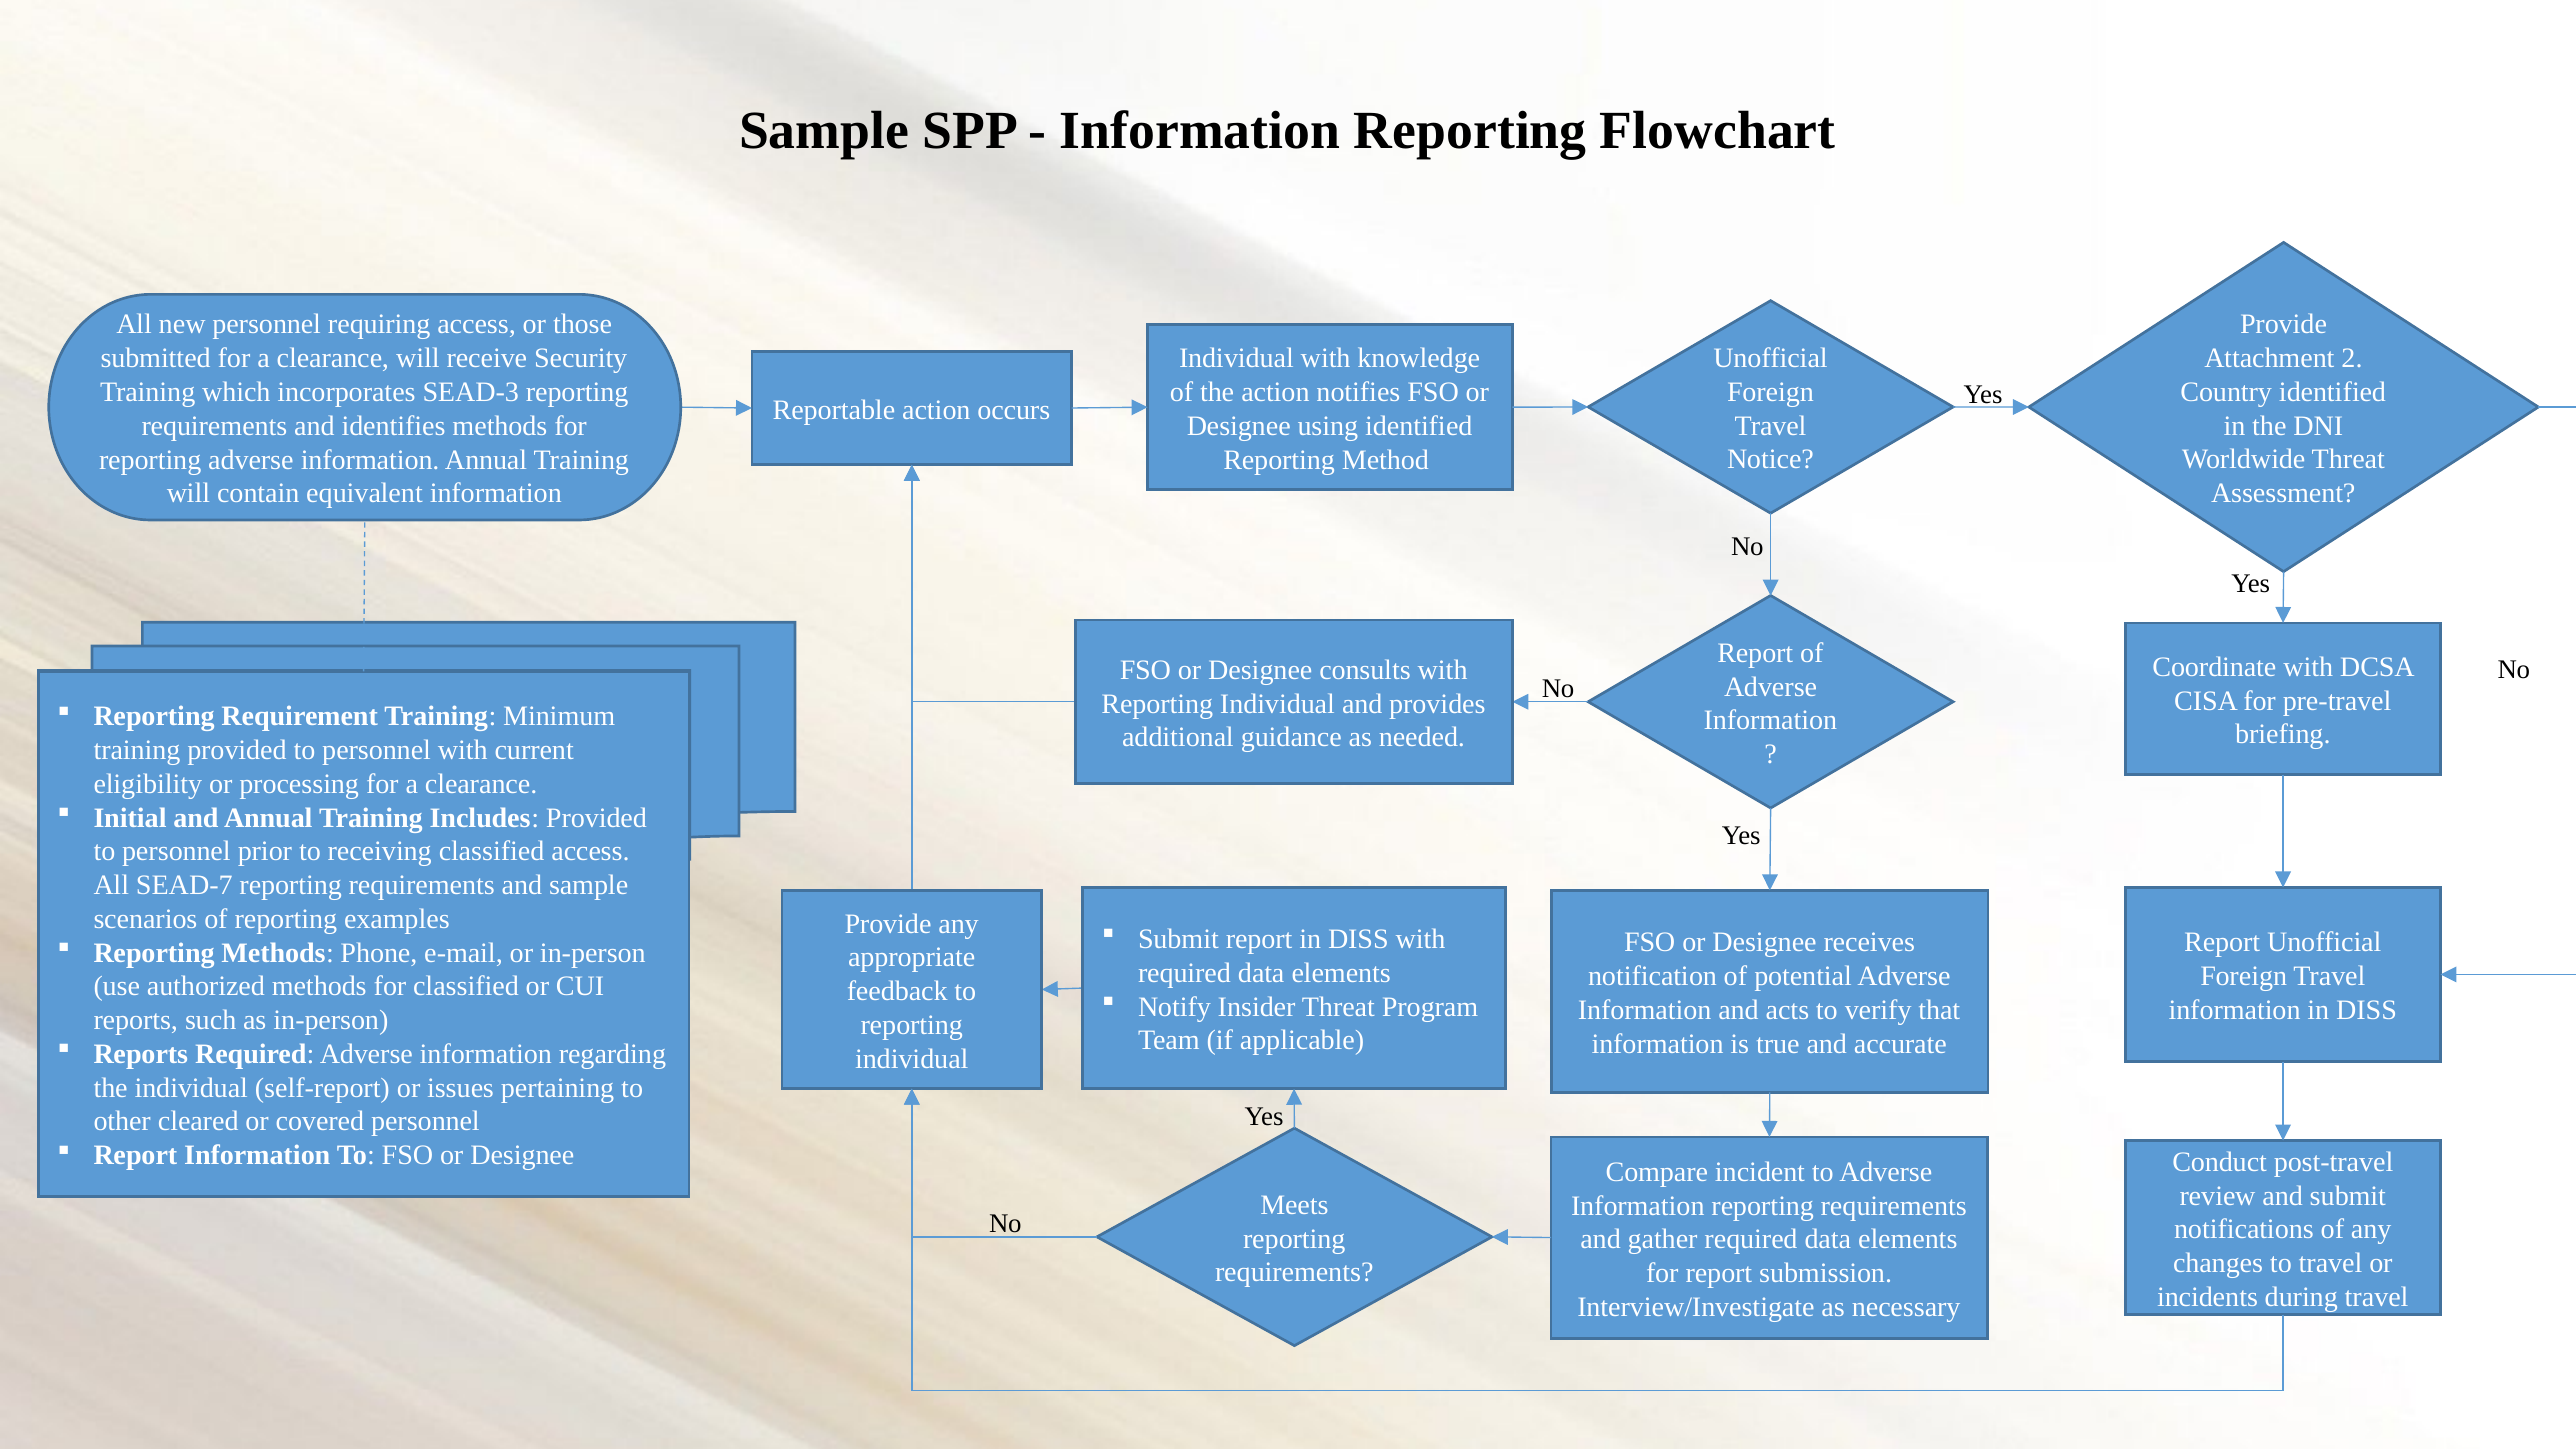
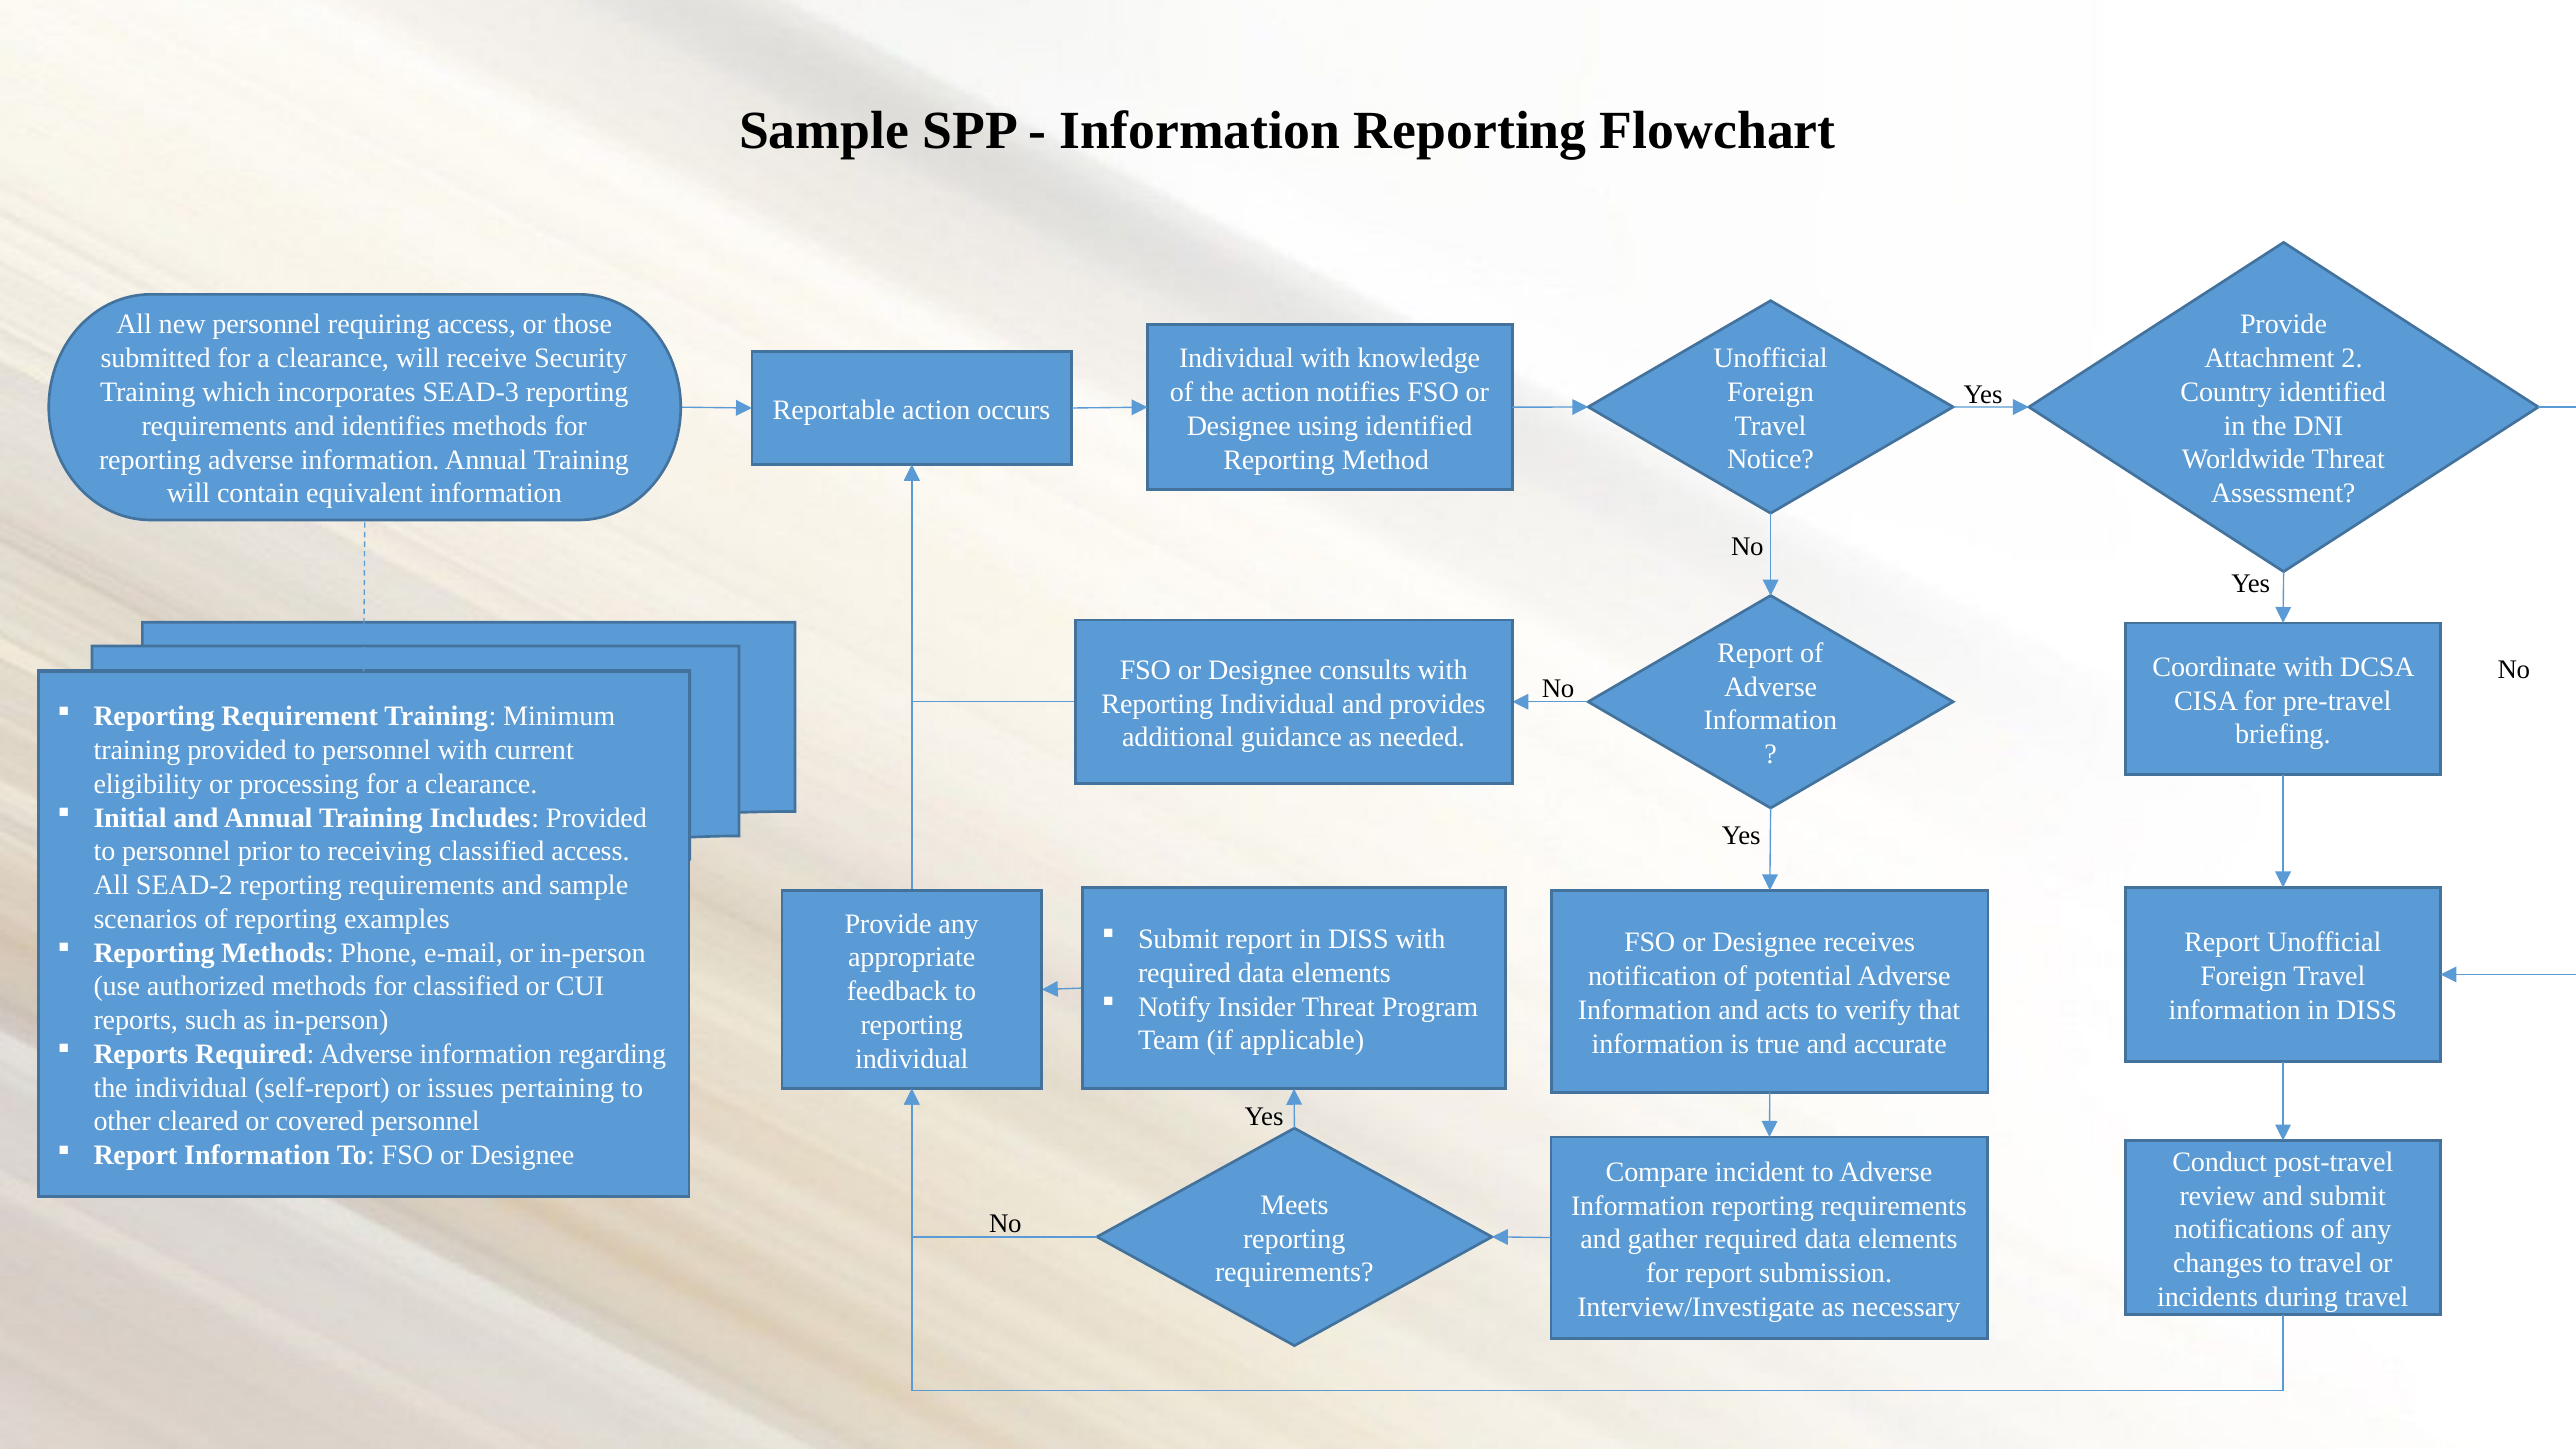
SEAD-7: SEAD-7 -> SEAD-2
